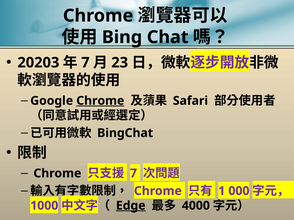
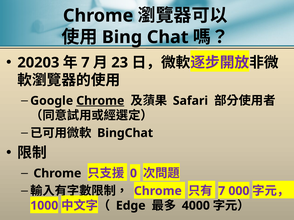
7 at (133, 174): 7 -> 0
1 at (222, 191): 1 -> 7
Edge underline: present -> none
